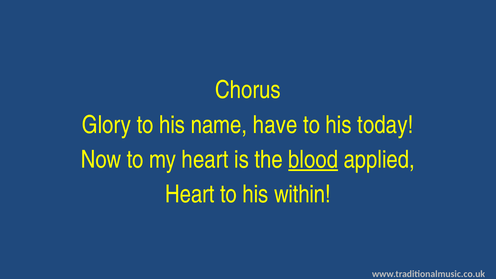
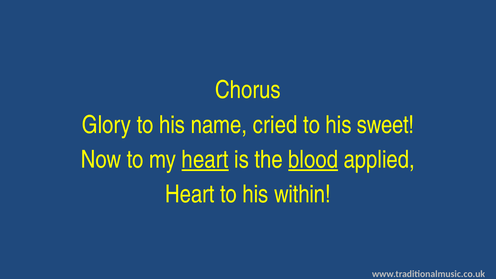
have: have -> cried
today: today -> sweet
heart at (205, 160) underline: none -> present
